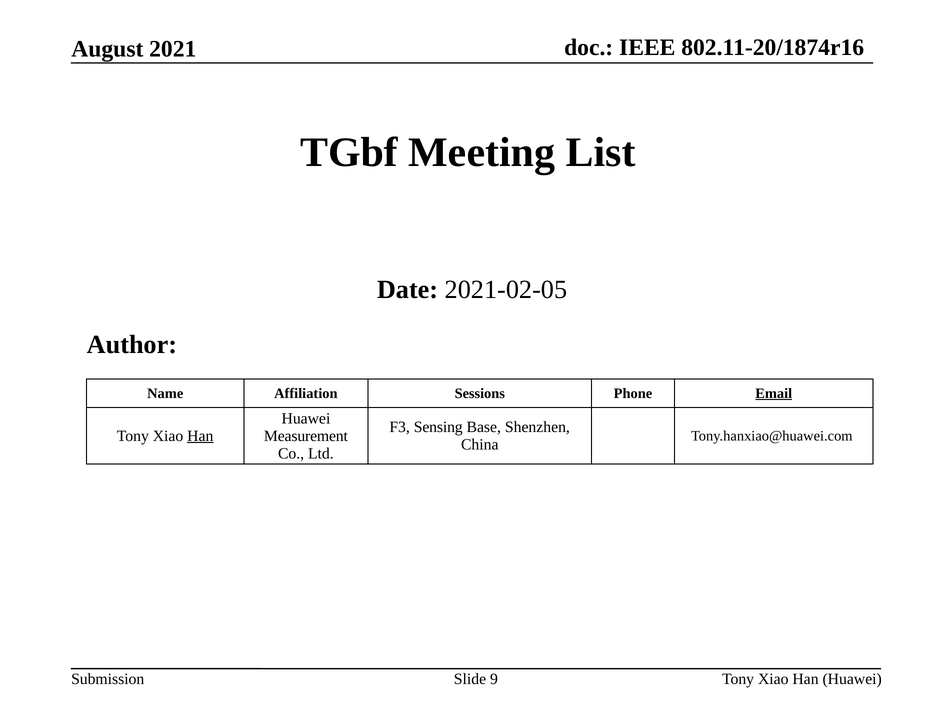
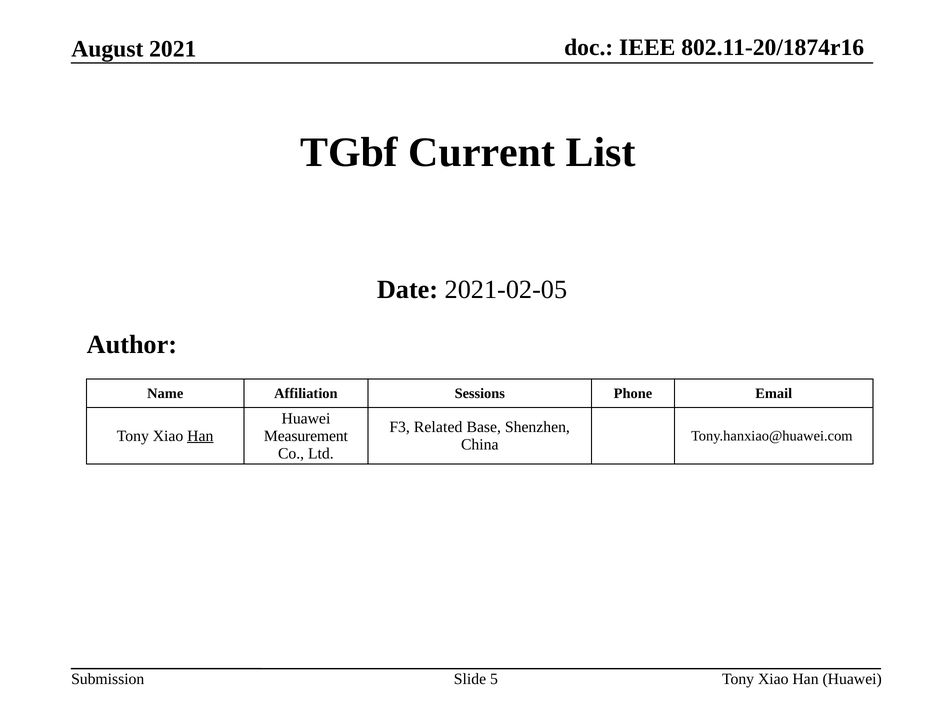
Meeting: Meeting -> Current
Email underline: present -> none
Sensing: Sensing -> Related
9: 9 -> 5
